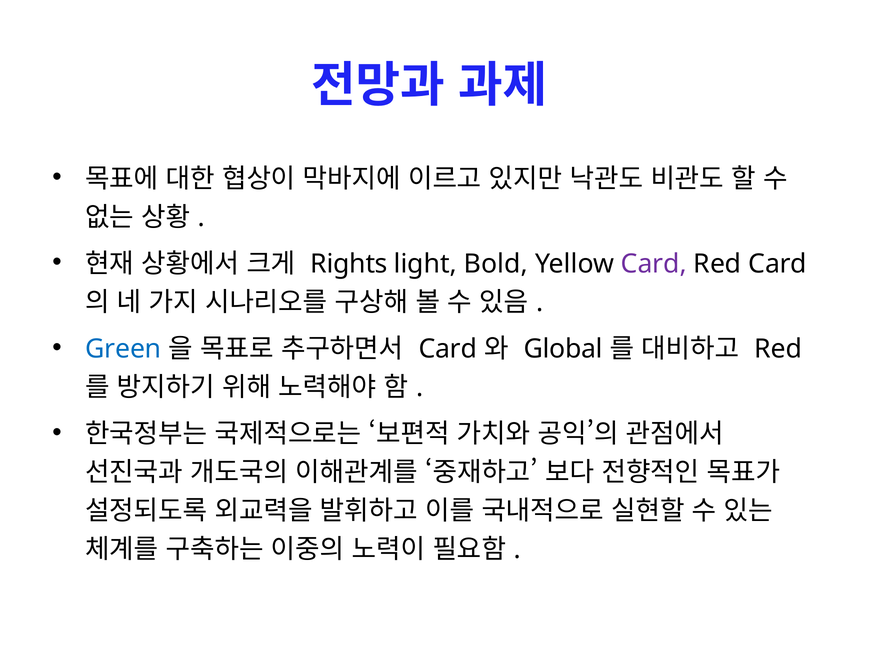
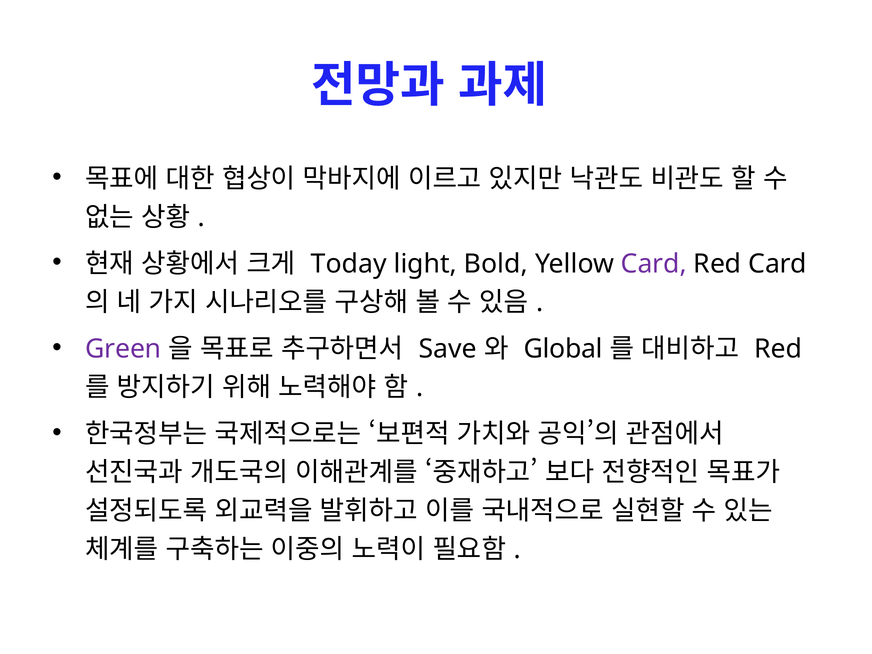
Rights: Rights -> Today
Green colour: blue -> purple
Card at (448, 349): Card -> Save
